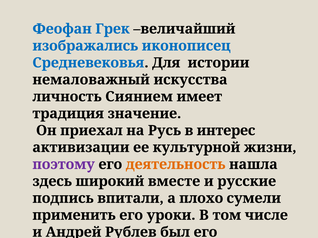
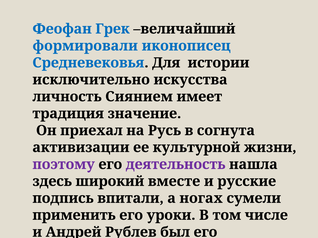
изображались: изображались -> формировали
немаловажный: немаловажный -> исключительно
интерес: интерес -> согнута
деятельность colour: orange -> purple
плохо: плохо -> ногах
